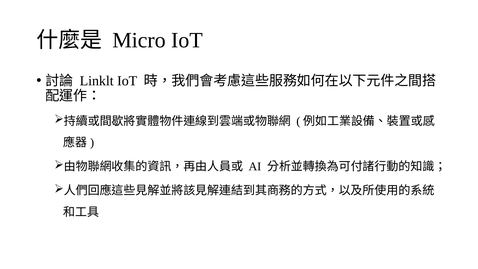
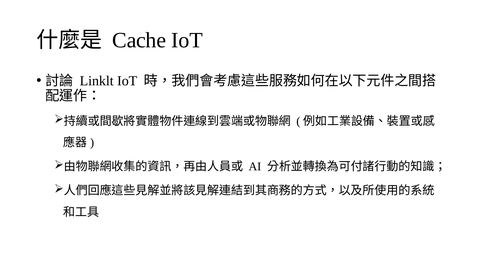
Micro: Micro -> Cache
